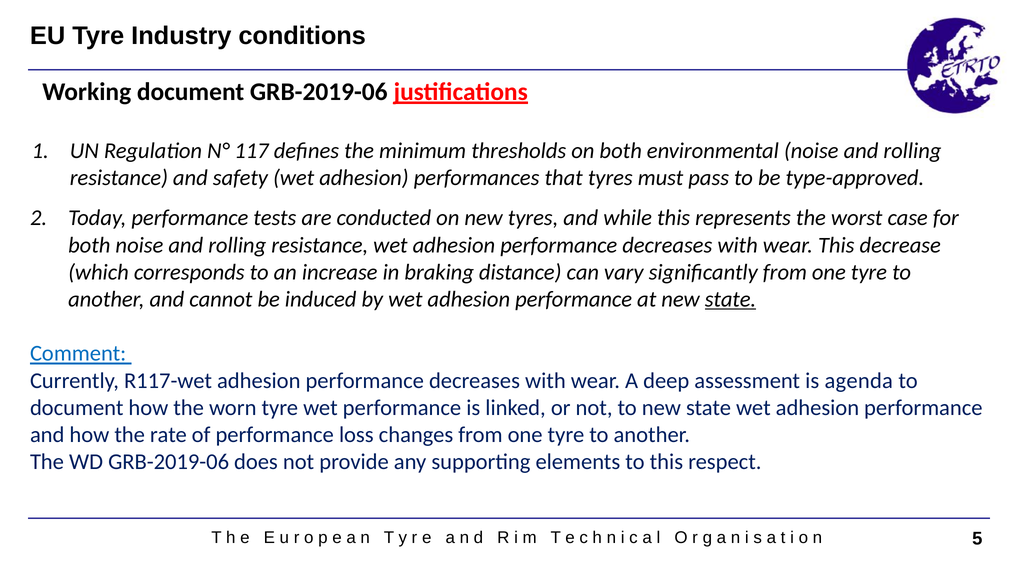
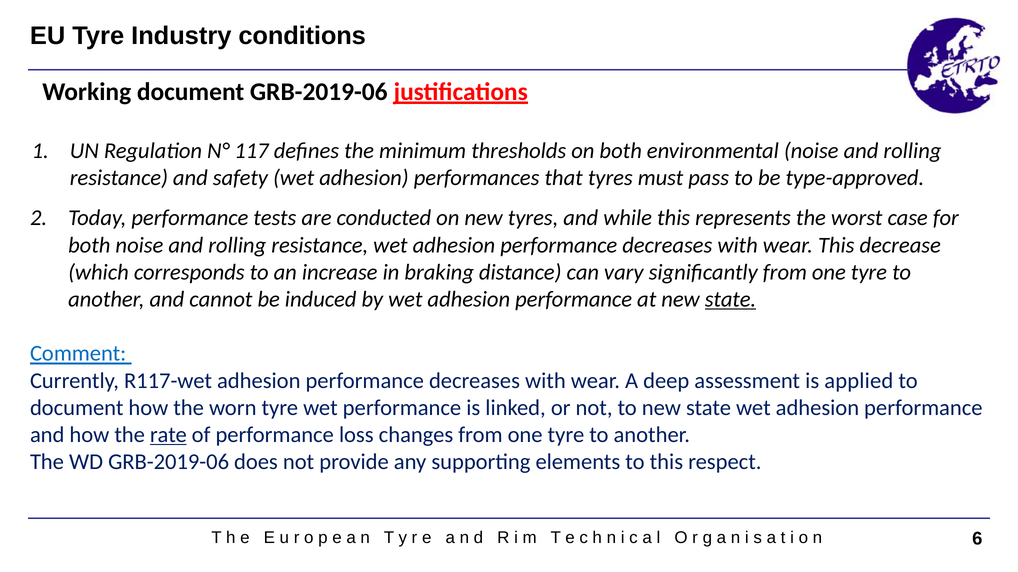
agenda: agenda -> applied
rate underline: none -> present
5: 5 -> 6
